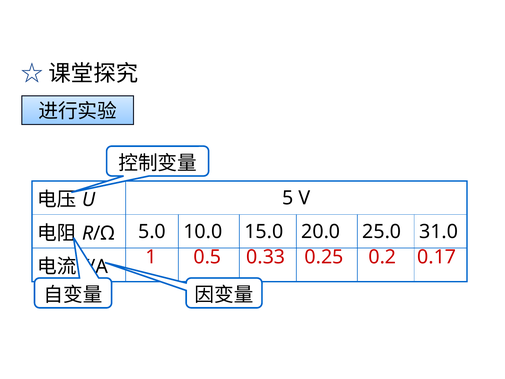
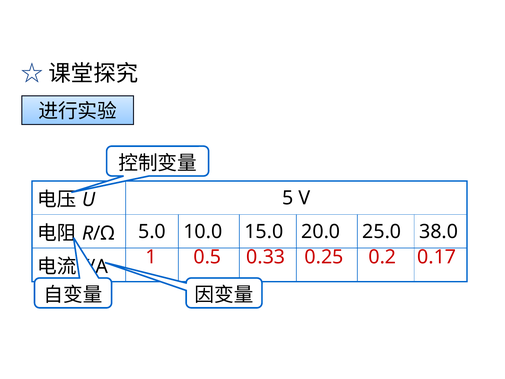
31.0: 31.0 -> 38.0
